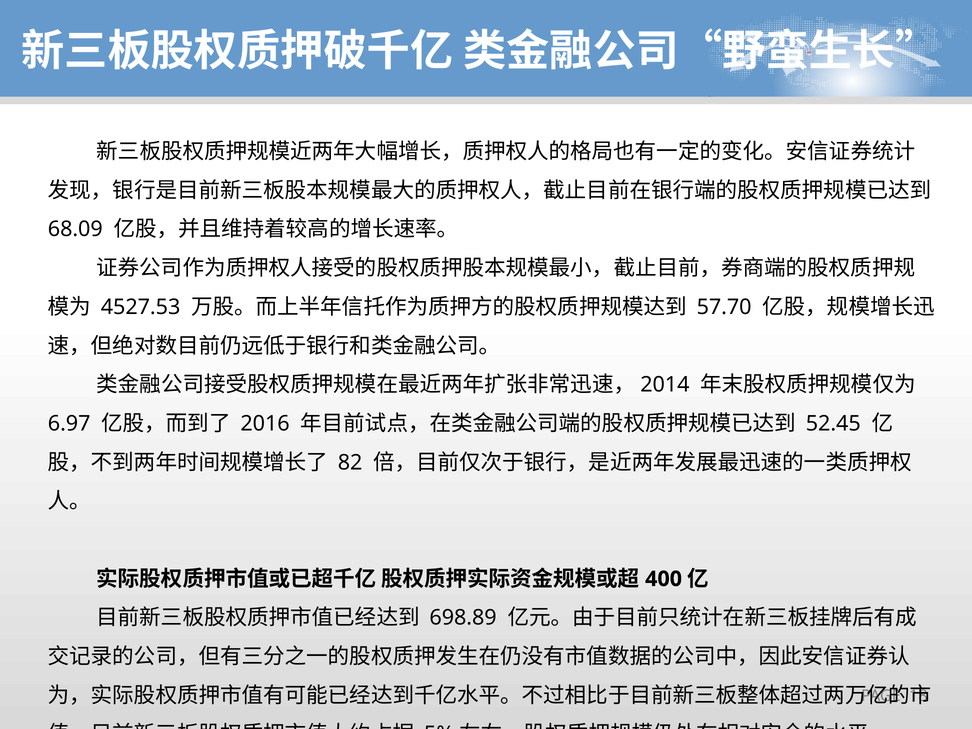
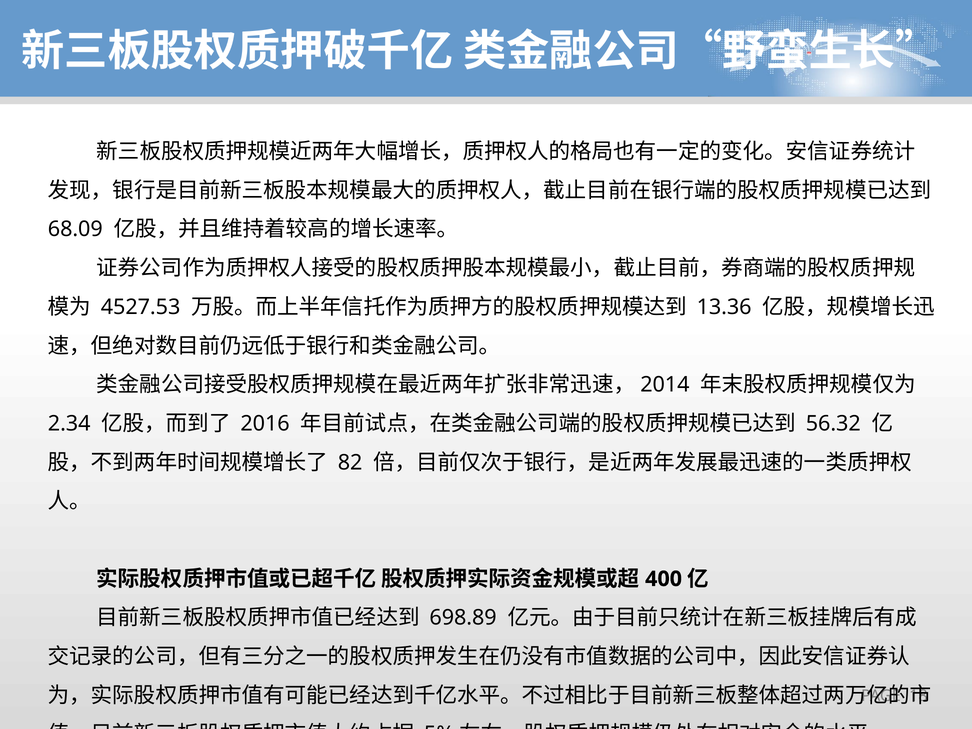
57.70: 57.70 -> 13.36
6.97: 6.97 -> 2.34
52.45: 52.45 -> 56.32
